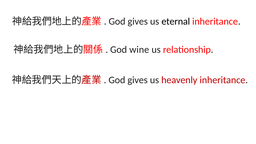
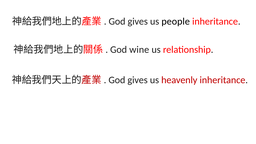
eternal: eternal -> people
